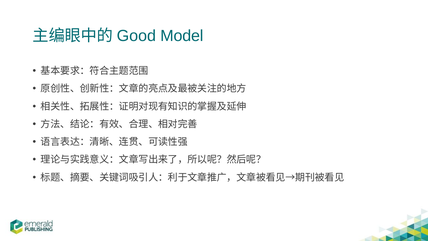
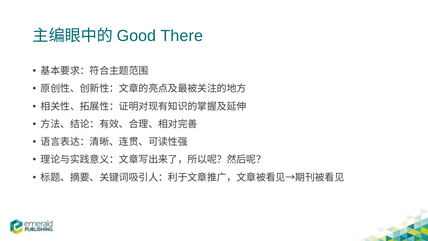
Model: Model -> There
